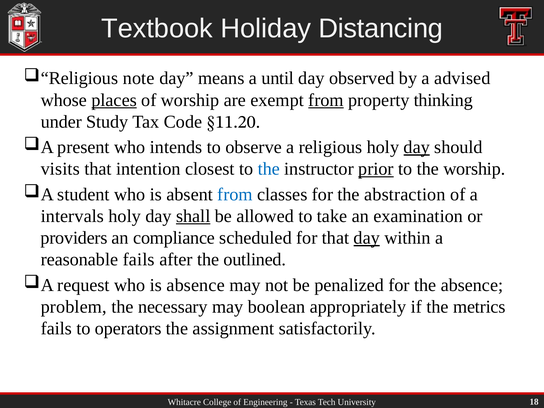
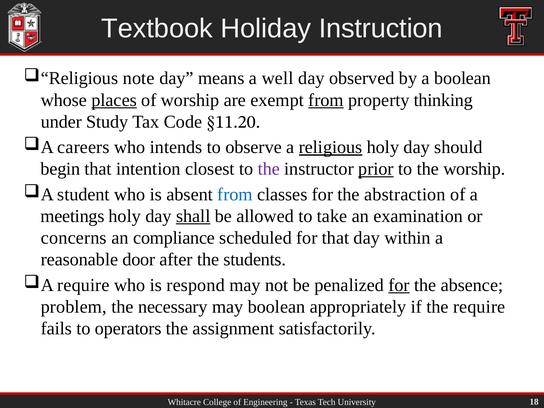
Distancing: Distancing -> Instruction
until: until -> well
a advised: advised -> boolean
present: present -> careers
religious underline: none -> present
day at (417, 147) underline: present -> none
visits: visits -> begin
the at (269, 169) colour: blue -> purple
intervals: intervals -> meetings
providers: providers -> concerns
day at (367, 238) underline: present -> none
reasonable fails: fails -> door
outlined: outlined -> students
request at (83, 285): request -> require
is absence: absence -> respond
for at (399, 285) underline: none -> present
the metrics: metrics -> require
